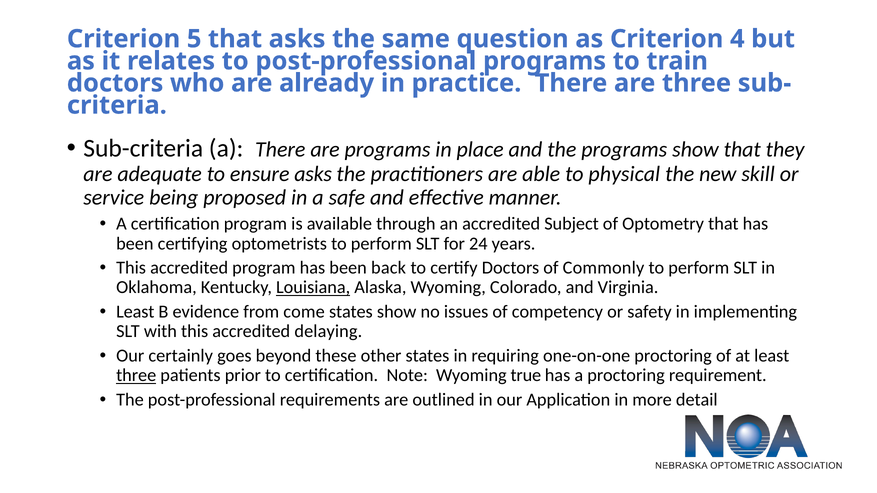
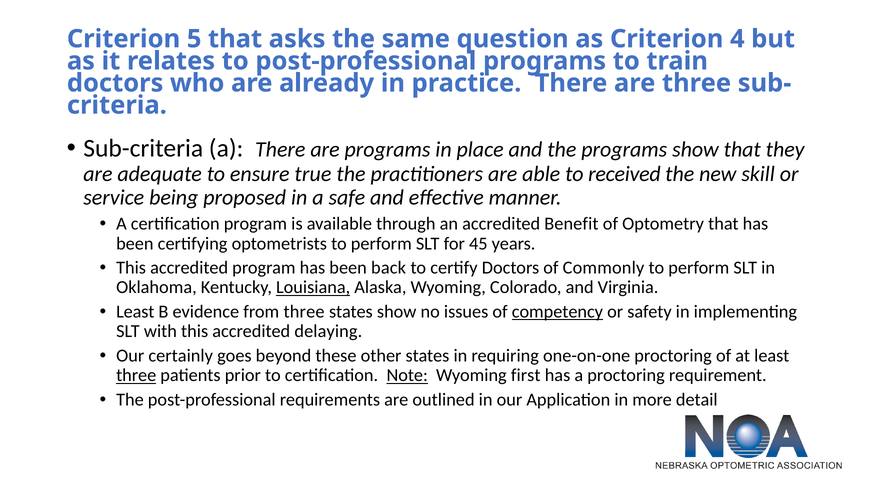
ensure asks: asks -> true
physical: physical -> received
Subject: Subject -> Benefit
24: 24 -> 45
from come: come -> three
competency underline: none -> present
Note underline: none -> present
true: true -> first
